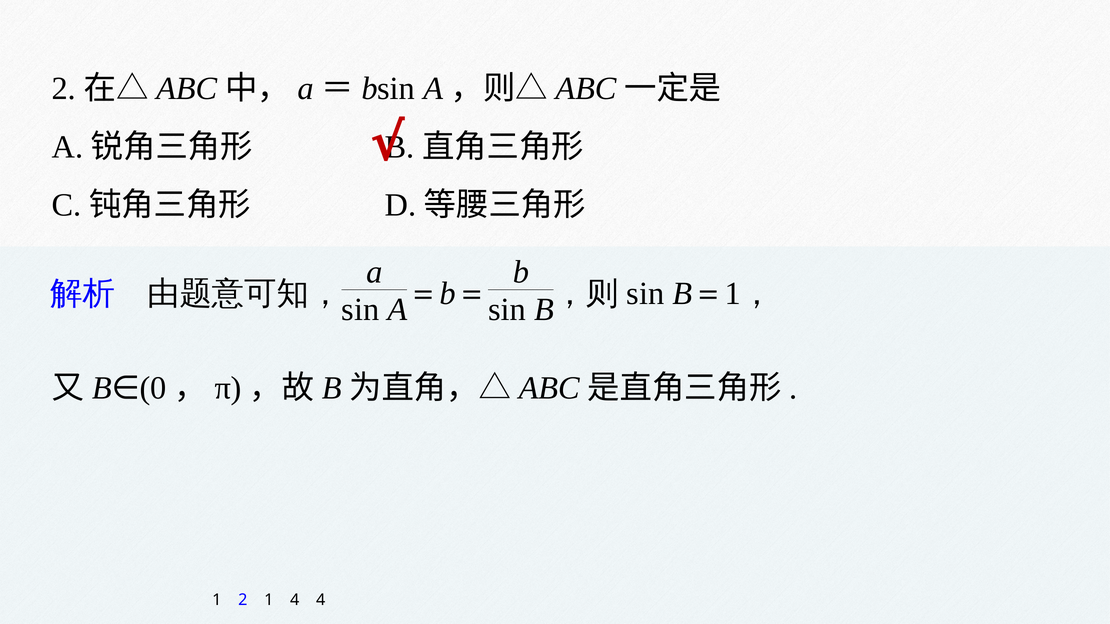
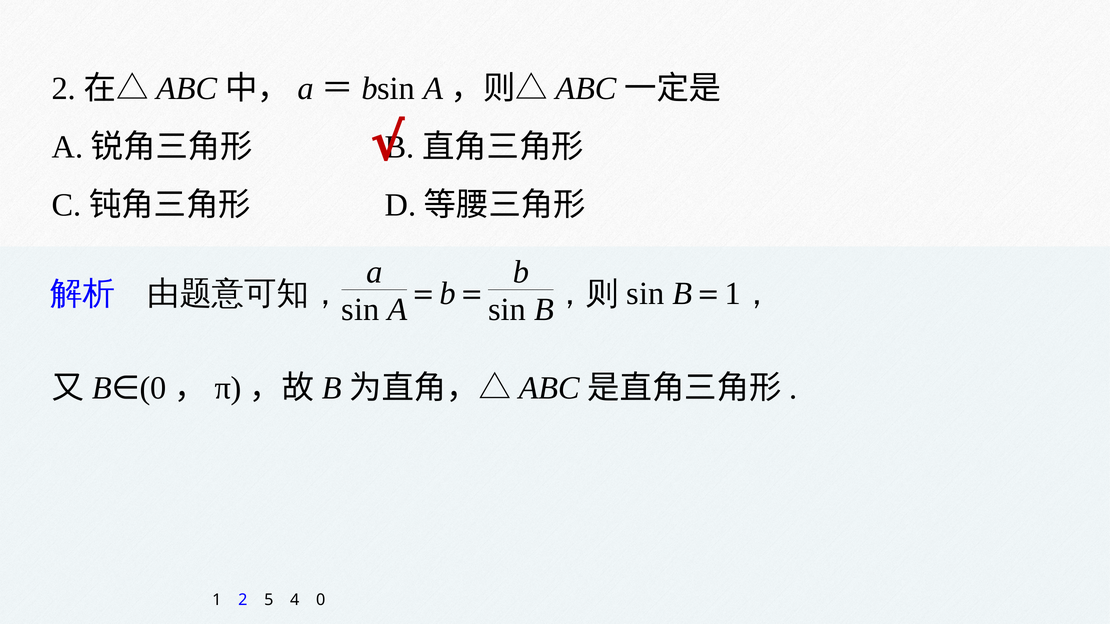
2 1: 1 -> 5
4 4: 4 -> 0
